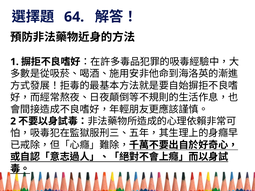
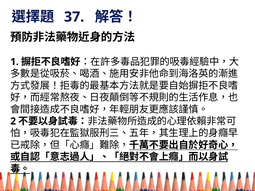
64: 64 -> 37
